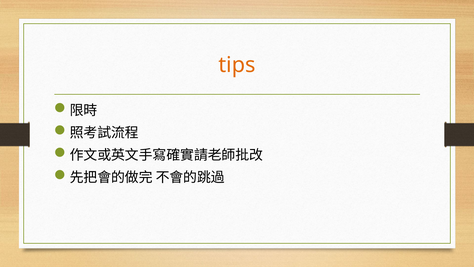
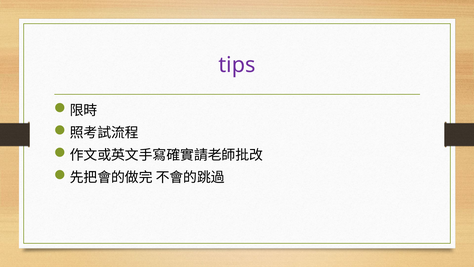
tips colour: orange -> purple
